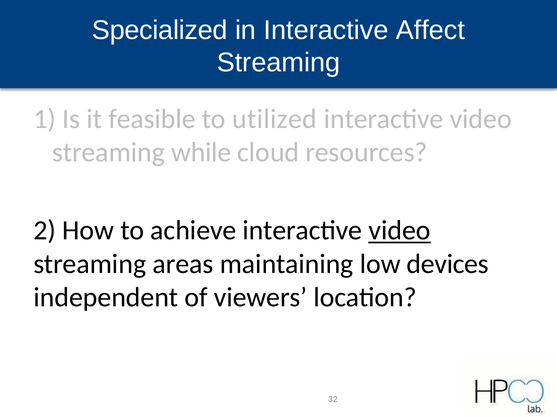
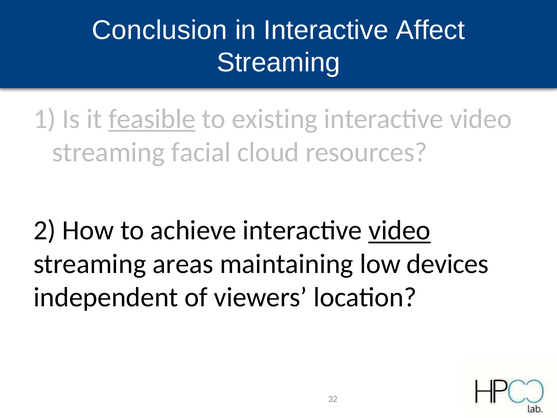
Specialized: Specialized -> Conclusion
feasible underline: none -> present
utilized: utilized -> existing
while: while -> facial
